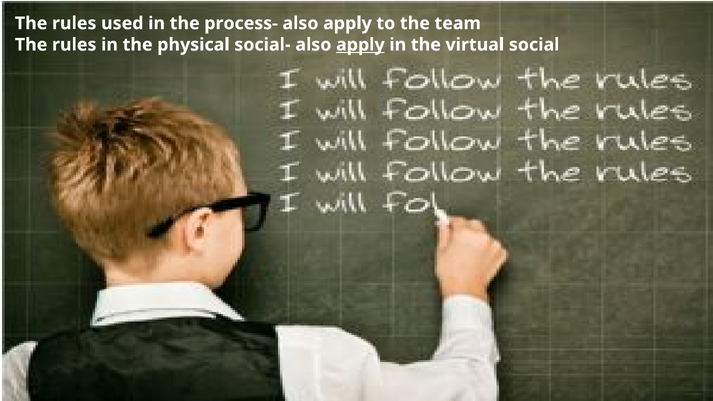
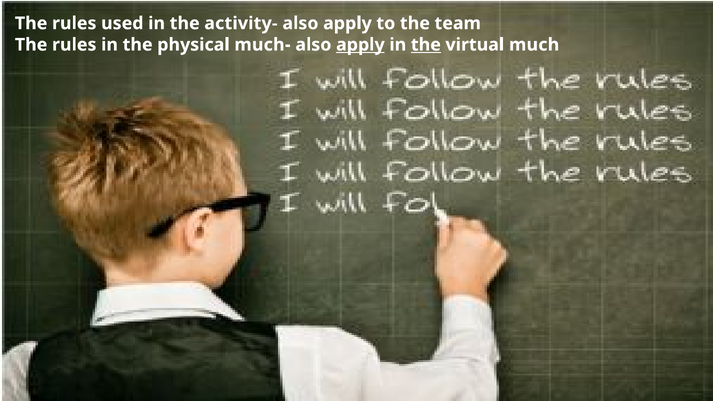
process-: process- -> activity-
social-: social- -> much-
the at (426, 45) underline: none -> present
social: social -> much
